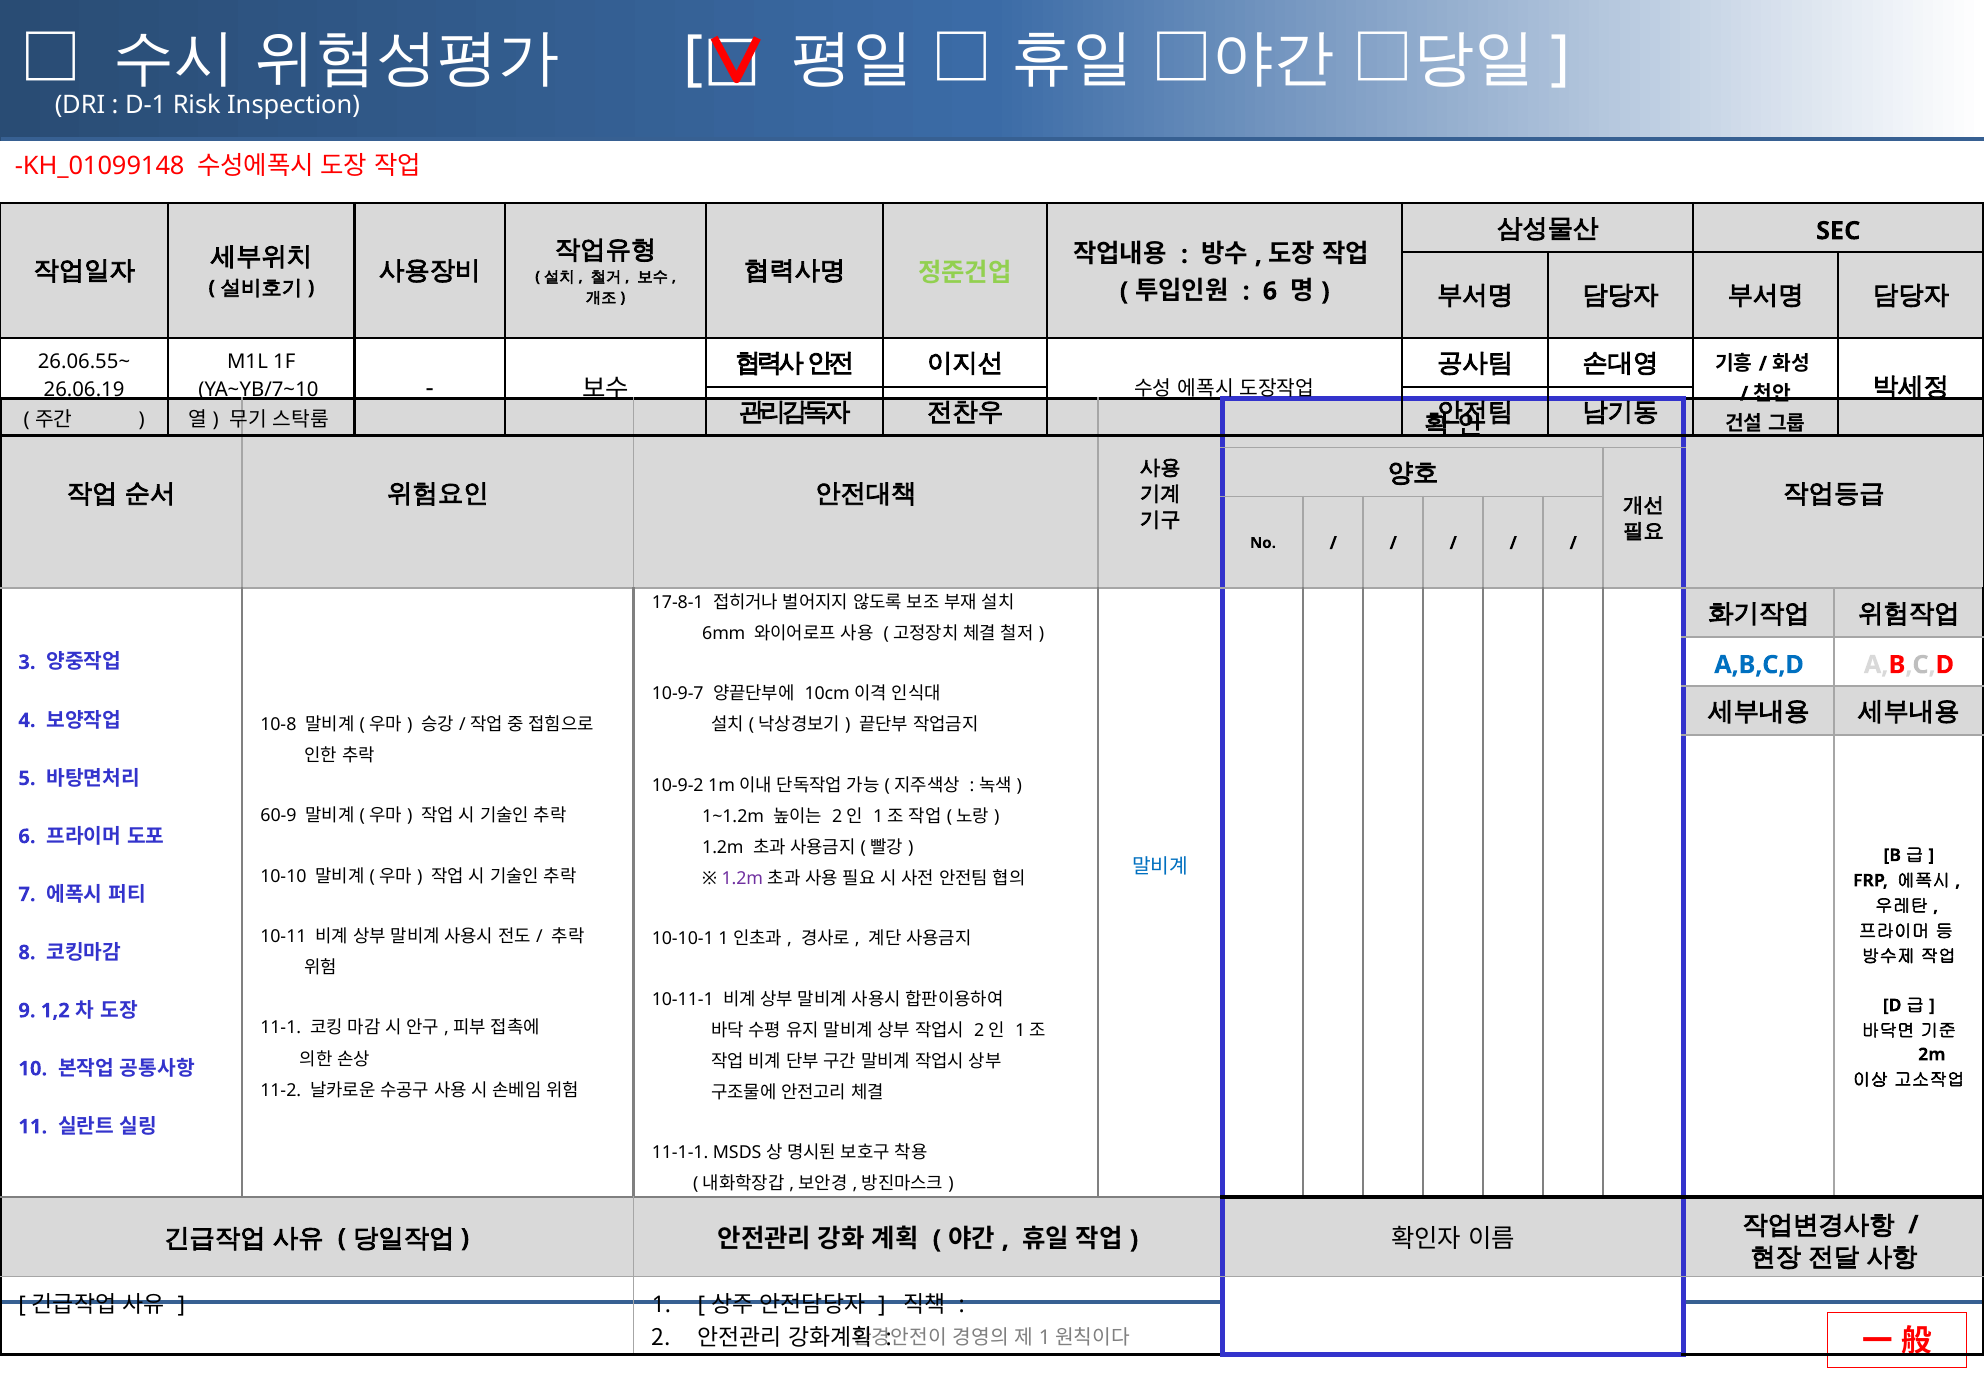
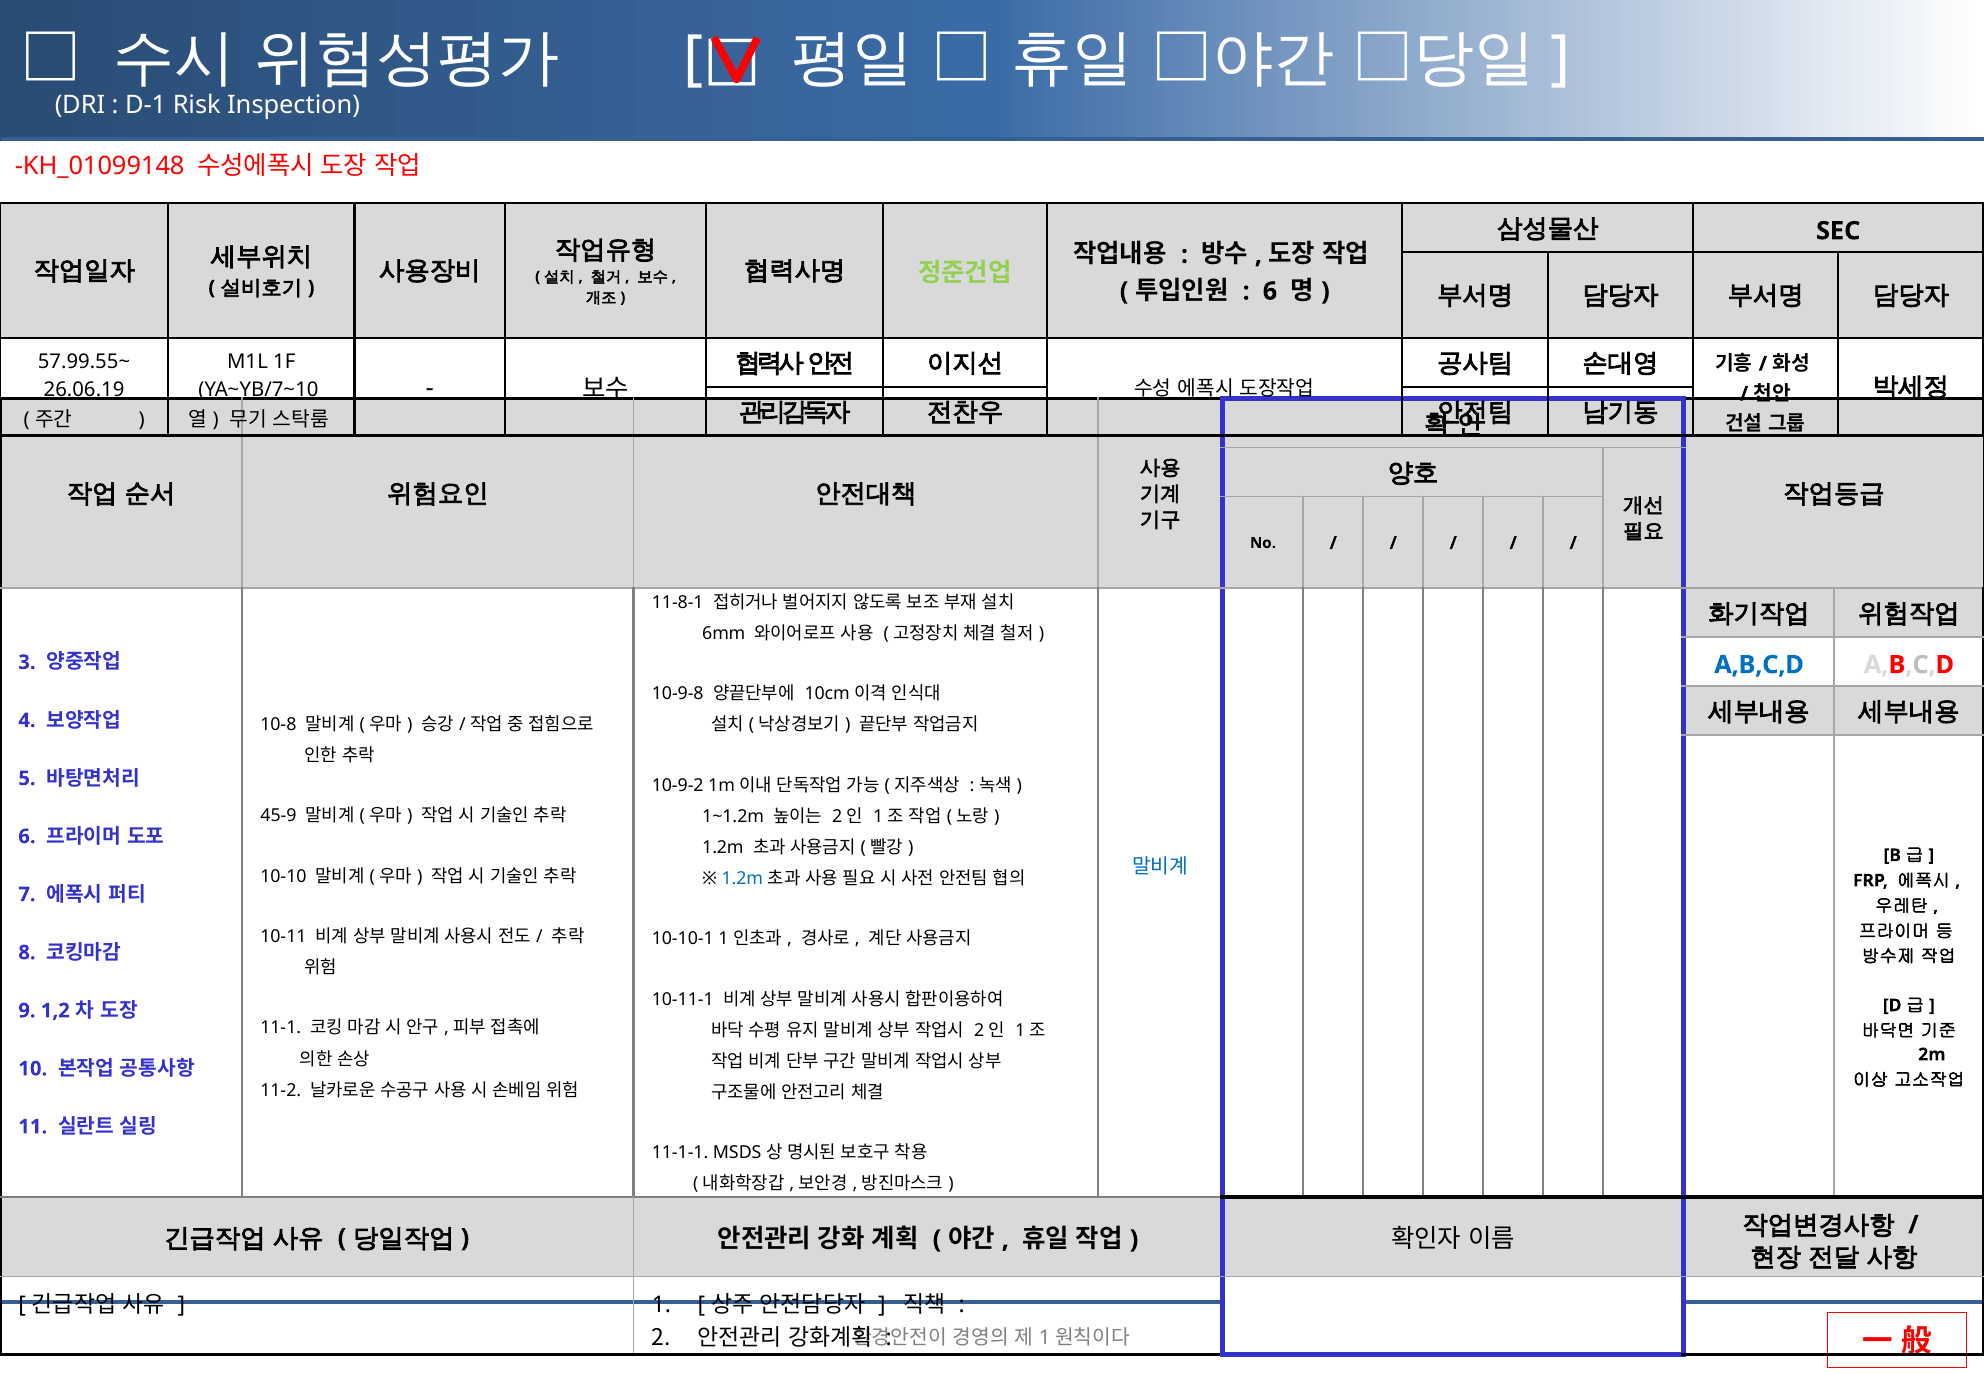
26.06.55~: 26.06.55~ -> 57.99.55~
17-8-1: 17-8-1 -> 11-8-1
10-9-7: 10-9-7 -> 10-9-8
60-9: 60-9 -> 45-9
1.2m at (742, 878) colour: purple -> blue
